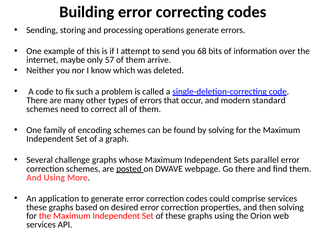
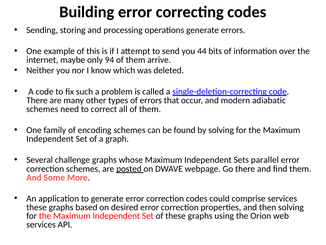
68: 68 -> 44
57: 57 -> 94
standard: standard -> adiabatic
And Using: Using -> Some
